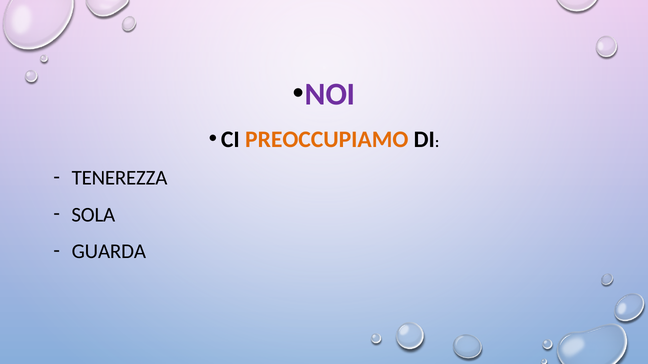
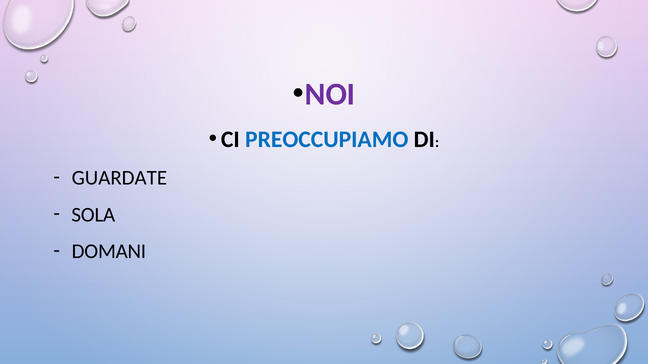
PREOCCUPIAMO colour: orange -> blue
TENEREZZA: TENEREZZA -> GUARDATE
GUARDA: GUARDA -> DOMANI
